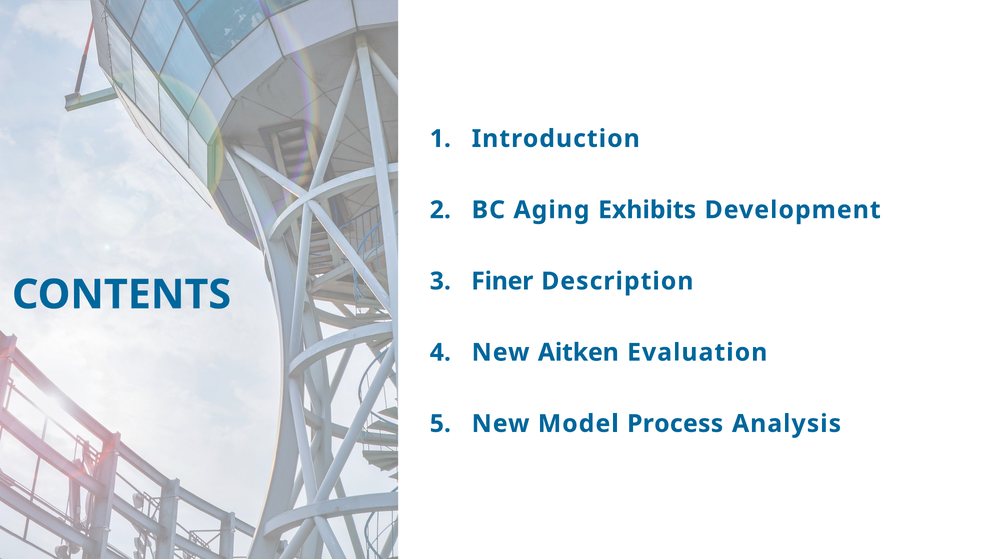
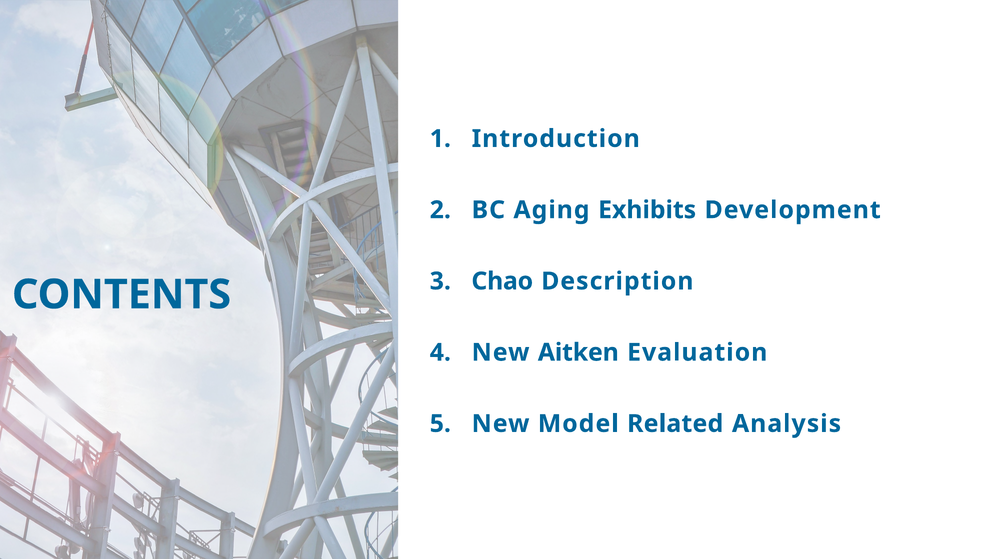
Finer: Finer -> Chao
Process: Process -> Related
